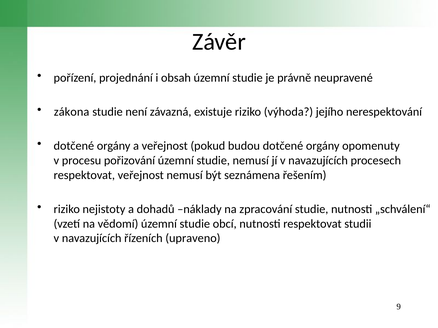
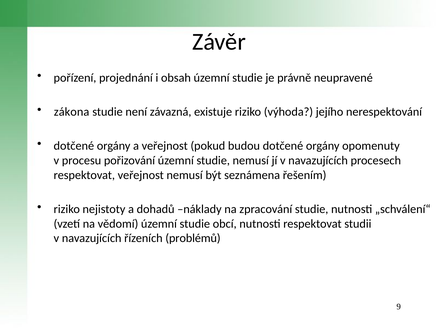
upraveno: upraveno -> problémů
